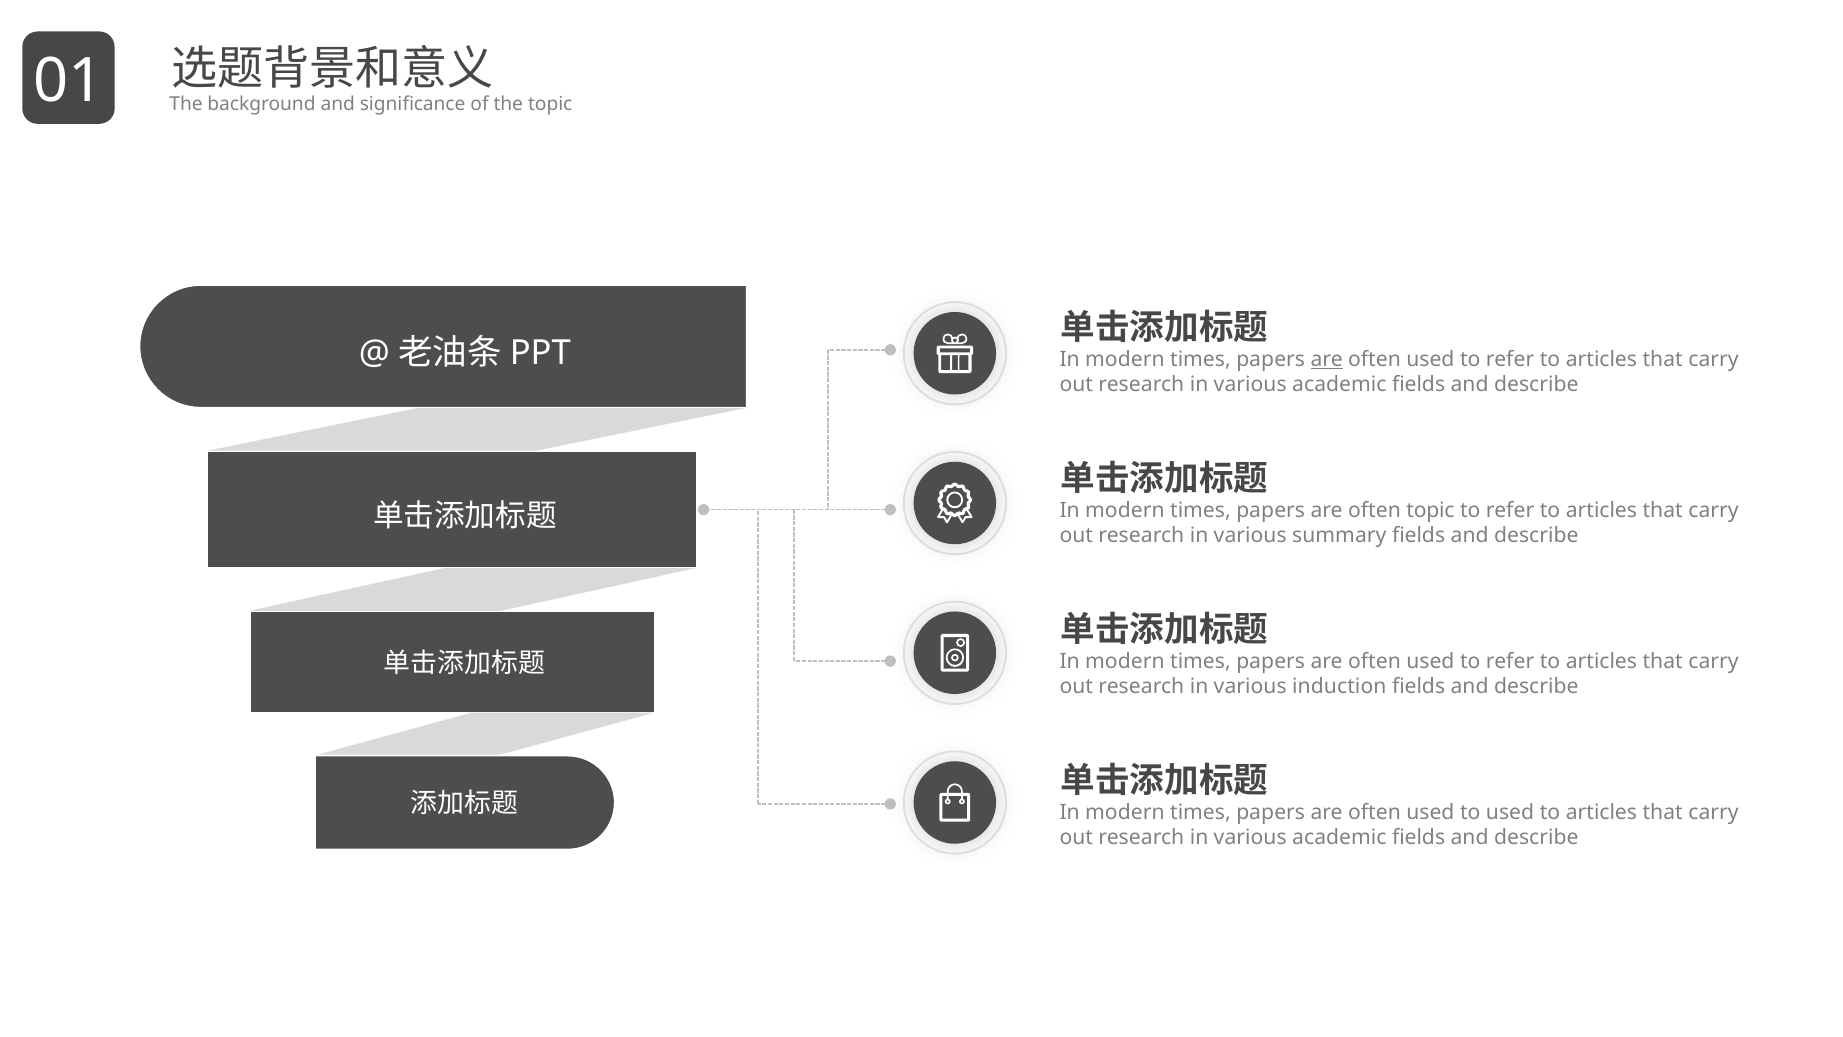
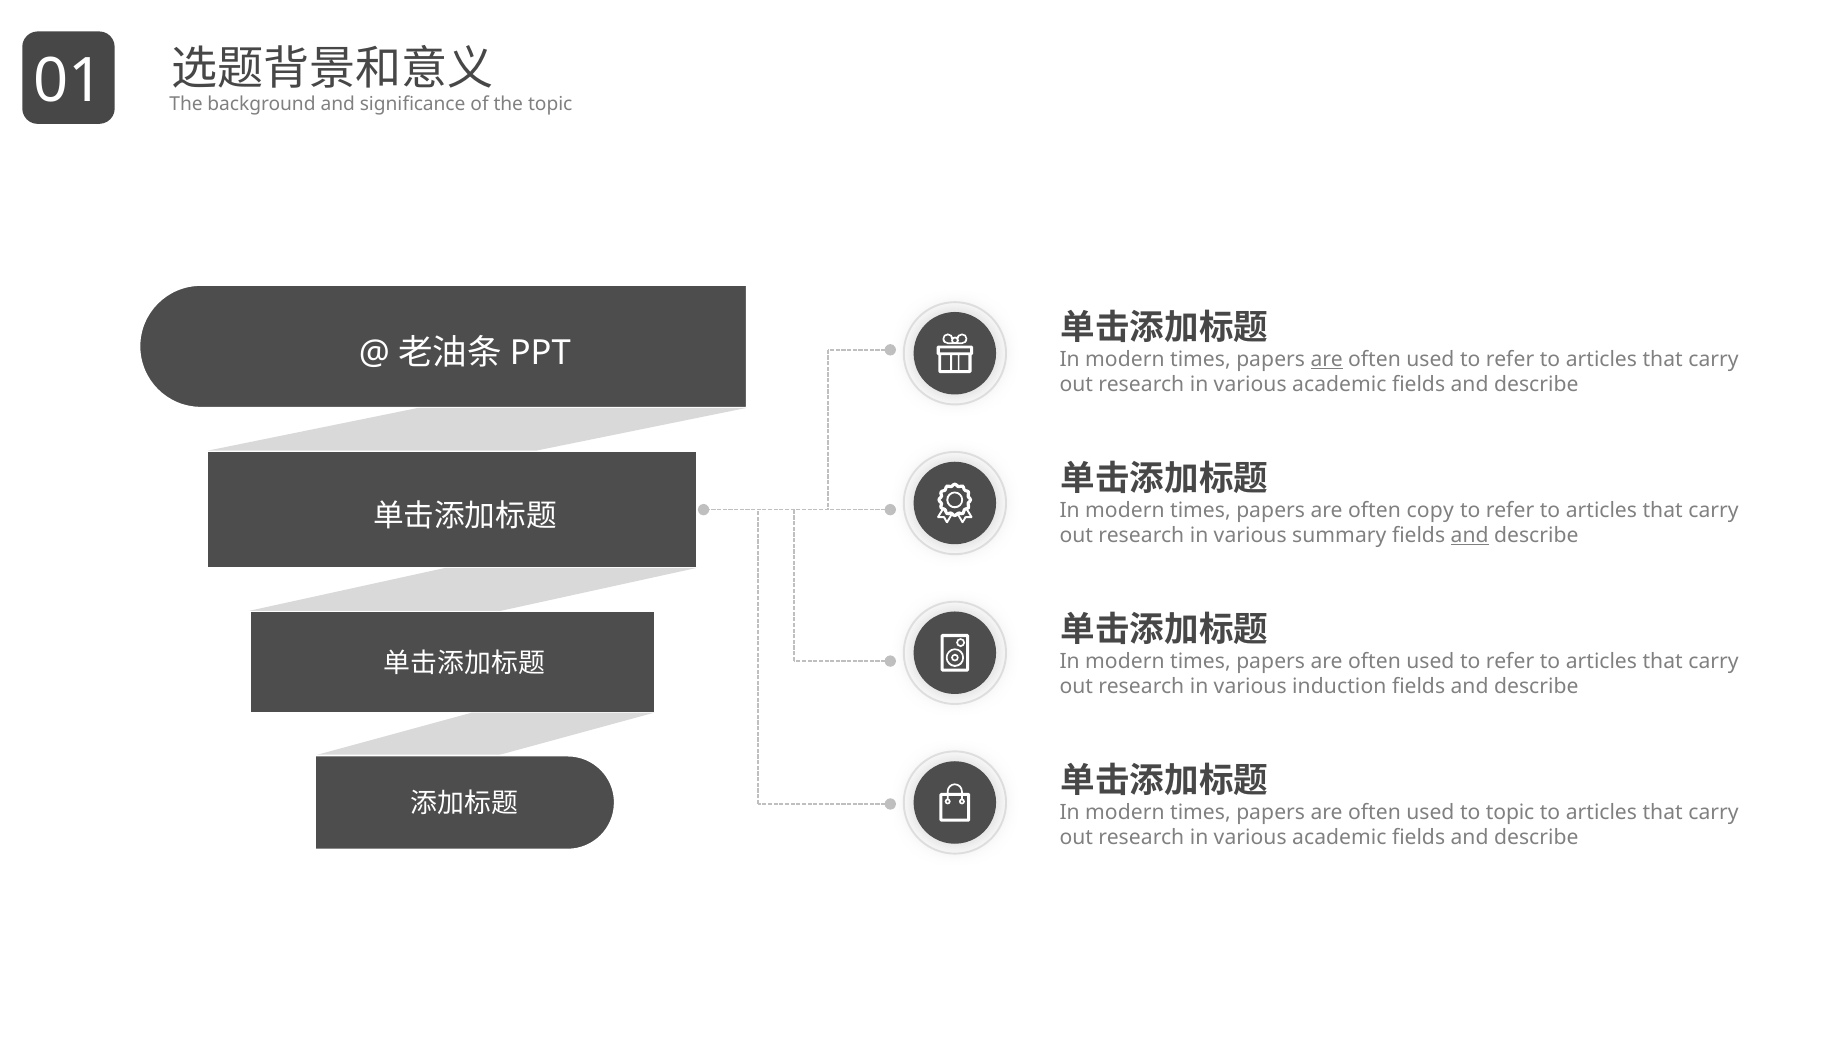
often topic: topic -> copy
and at (1470, 535) underline: none -> present
to used: used -> topic
